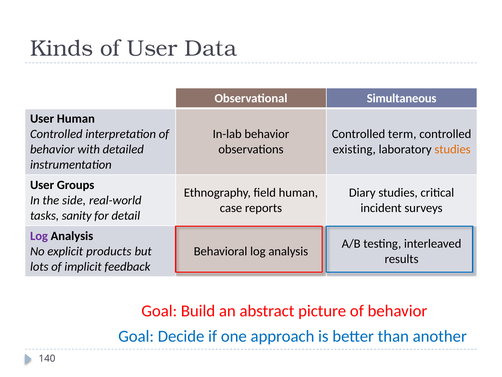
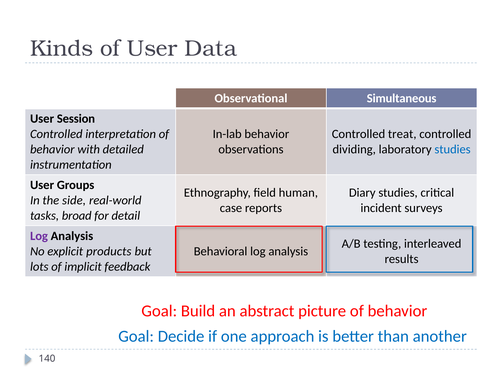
User Human: Human -> Session
term: term -> treat
existing: existing -> dividing
studies at (453, 149) colour: orange -> blue
sanity: sanity -> broad
